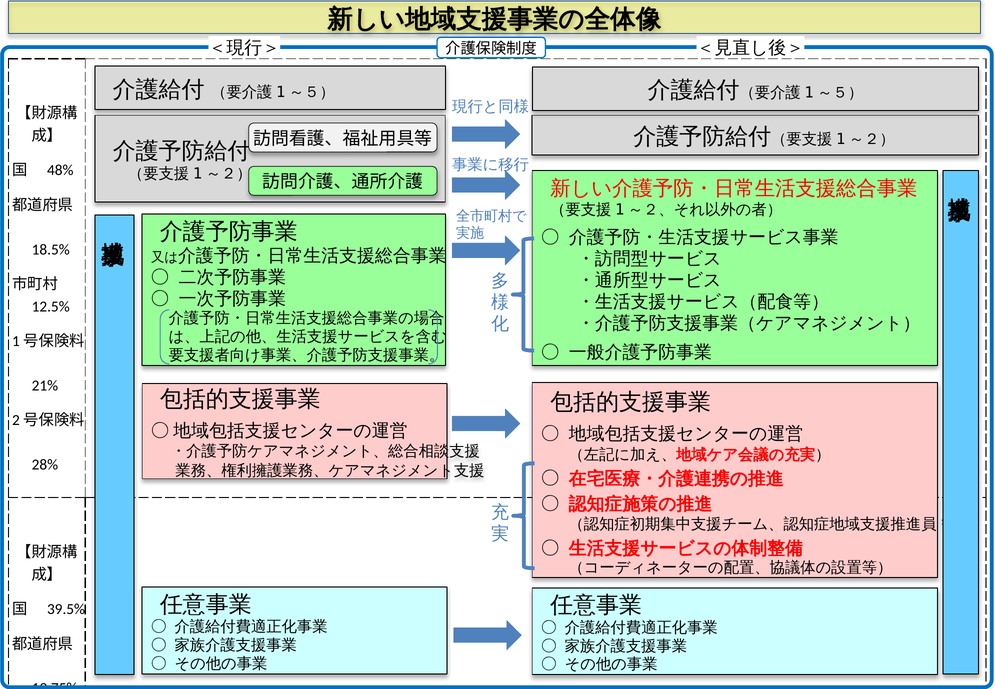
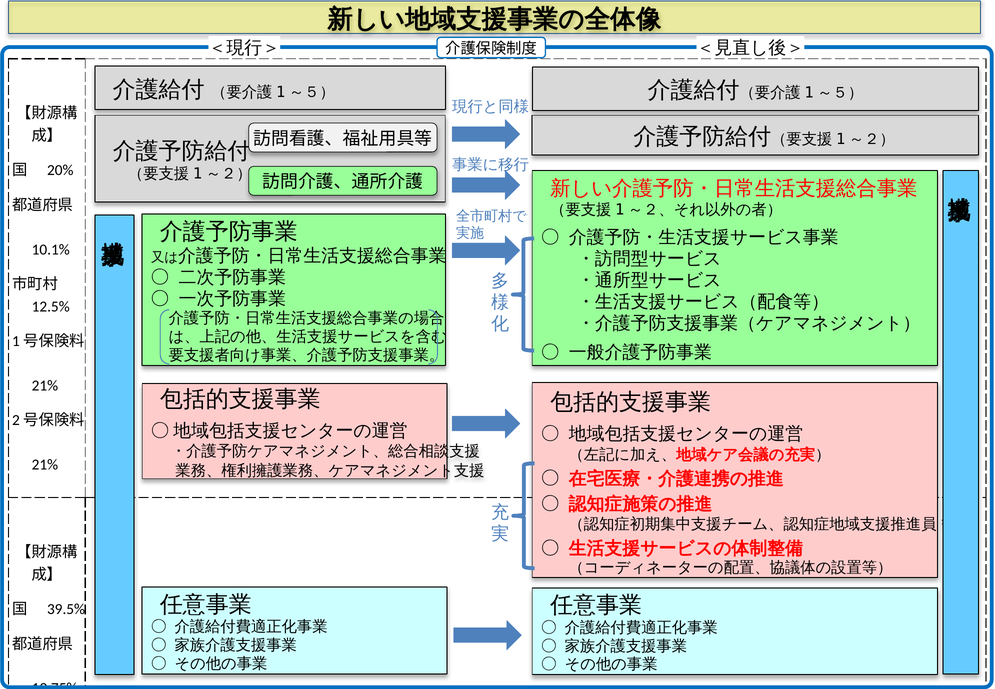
48%: 48% -> 20%
18.5%: 18.5% -> 10.1%
28% at (45, 465): 28% -> 21%
